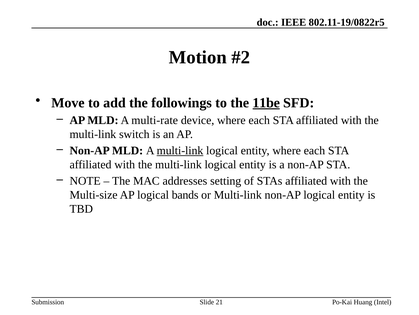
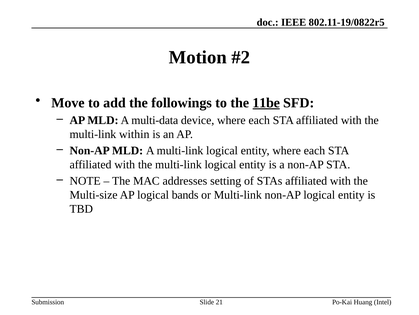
multi-rate: multi-rate -> multi-data
switch: switch -> within
multi-link at (180, 150) underline: present -> none
